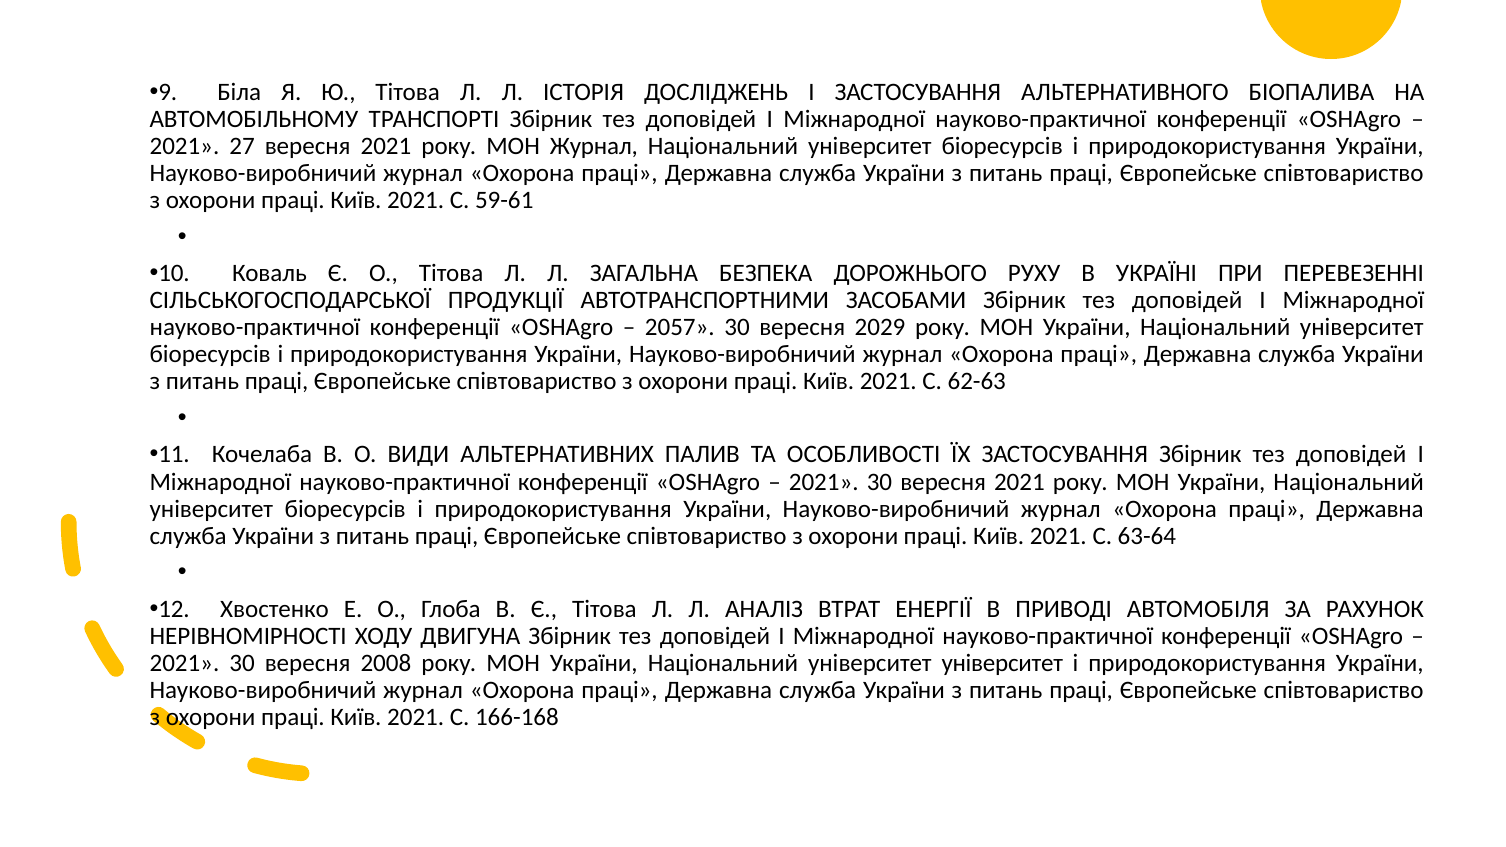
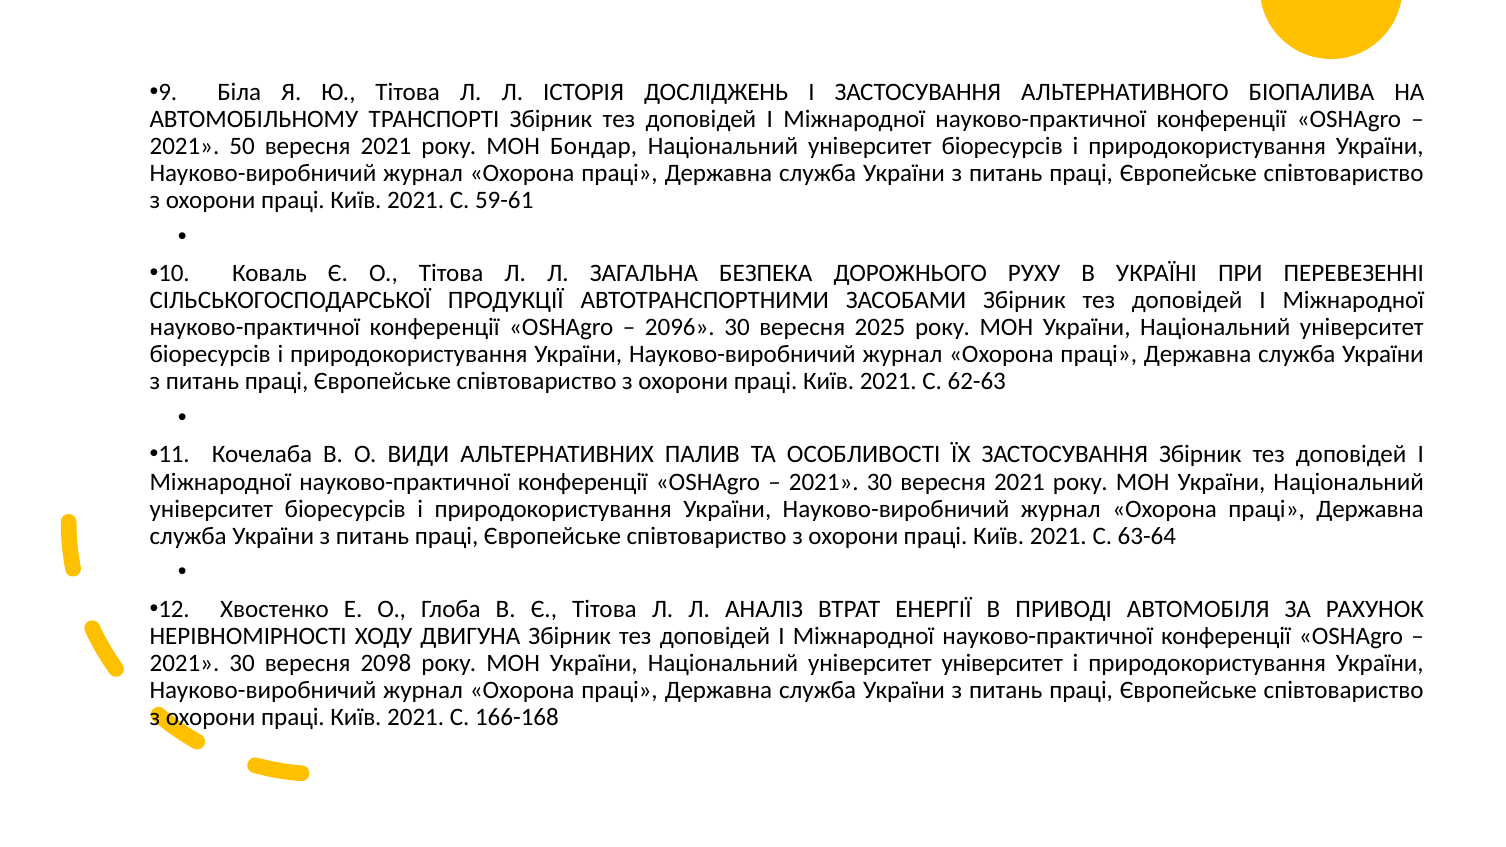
27: 27 -> 50
МОН Журнал: Журнал -> Бондар
2057: 2057 -> 2096
2029: 2029 -> 2025
2008: 2008 -> 2098
